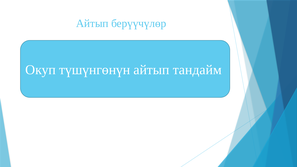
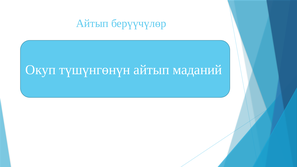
тандайм: тандайм -> маданий
